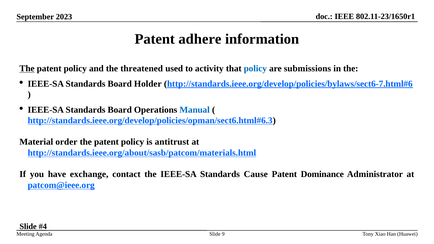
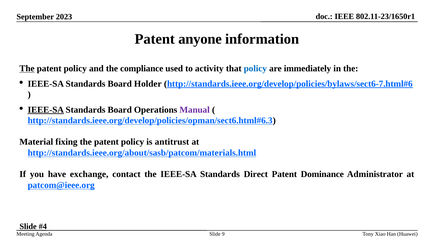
adhere: adhere -> anyone
threatened: threatened -> compliance
submissions: submissions -> immediately
IEEE-SA at (46, 110) underline: none -> present
Manual colour: blue -> purple
order: order -> fixing
Cause: Cause -> Direct
